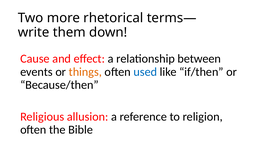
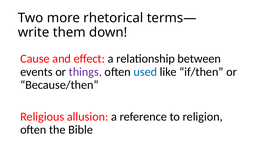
things colour: orange -> purple
